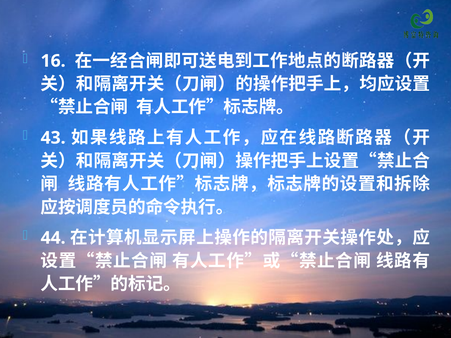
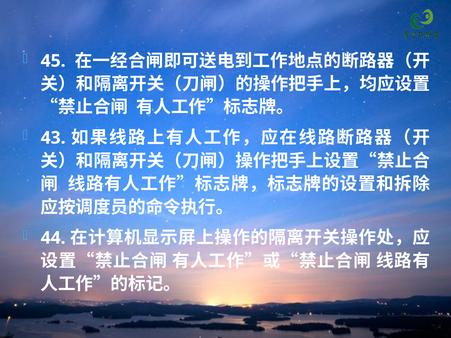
16: 16 -> 45
